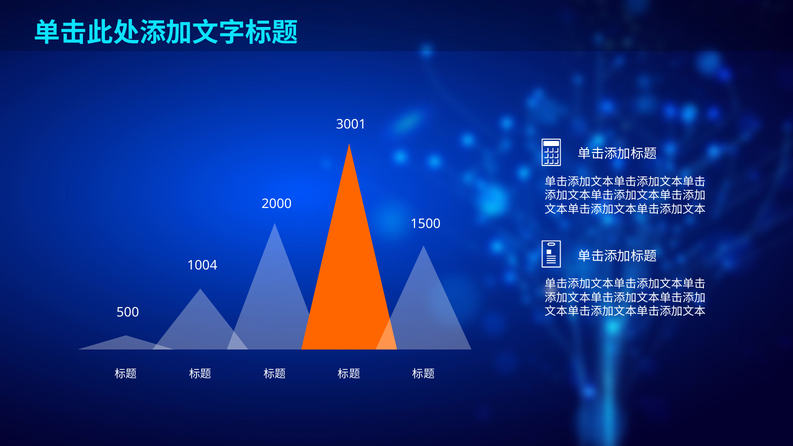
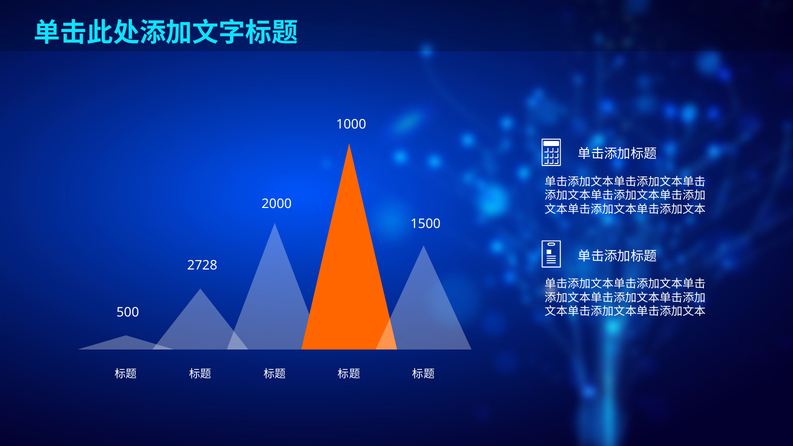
3001: 3001 -> 1000
1004: 1004 -> 2728
